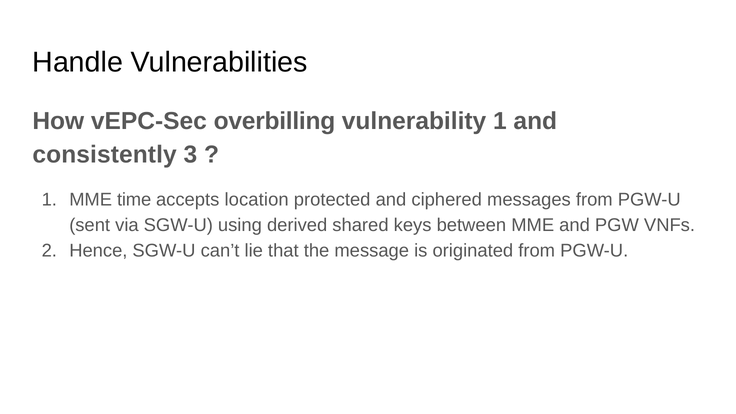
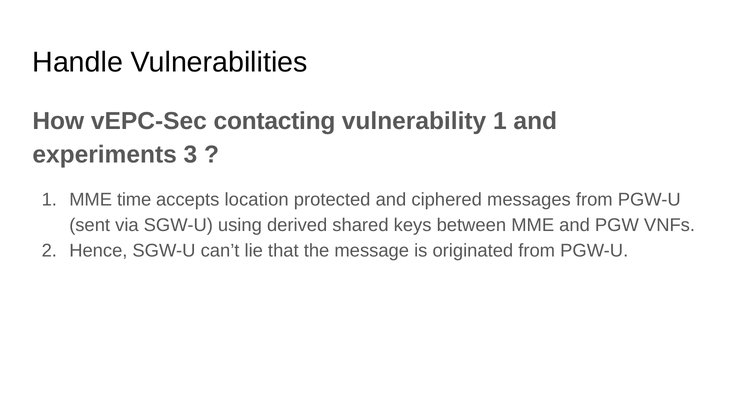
overbilling: overbilling -> contacting
consistently: consistently -> experiments
